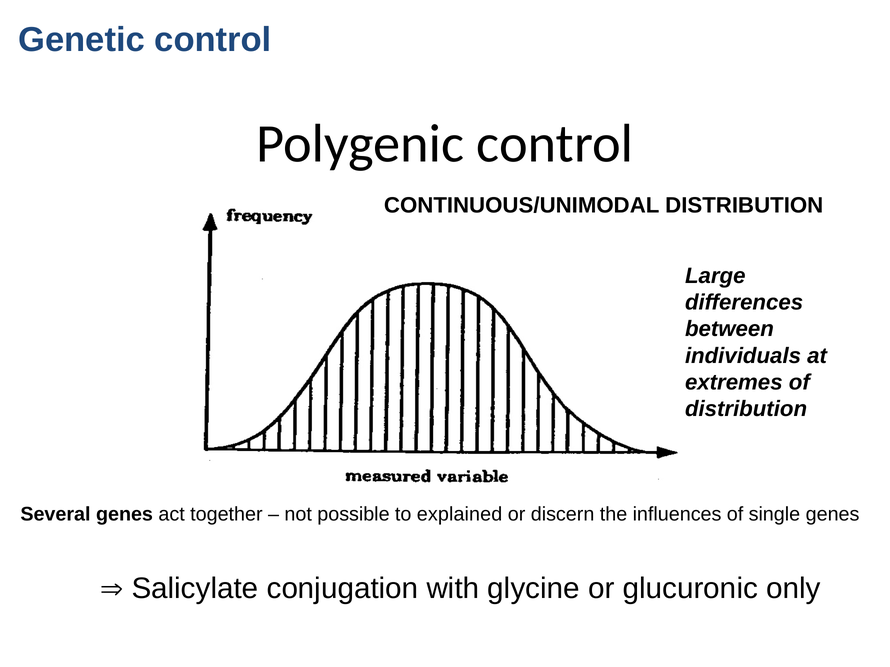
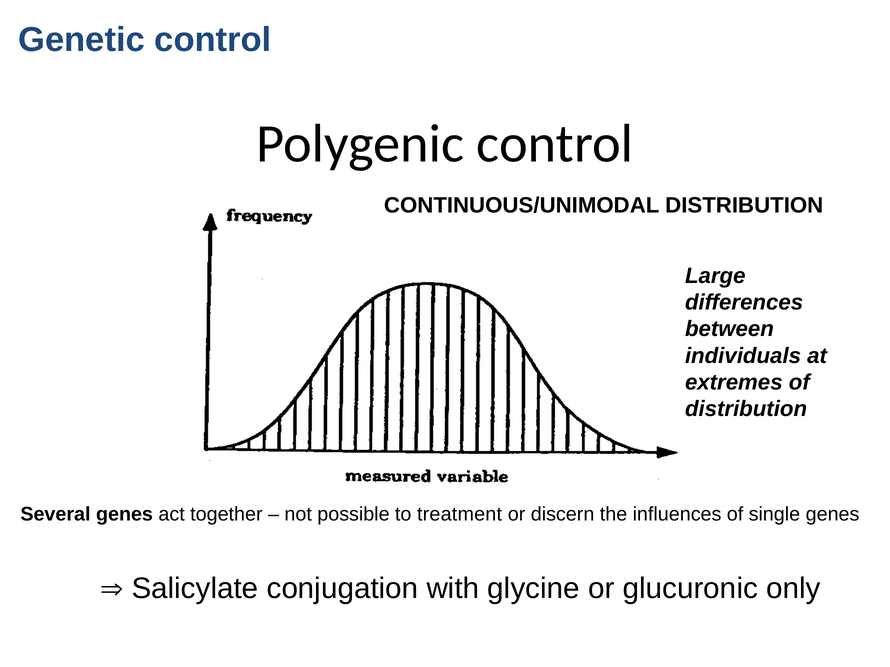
explained: explained -> treatment
